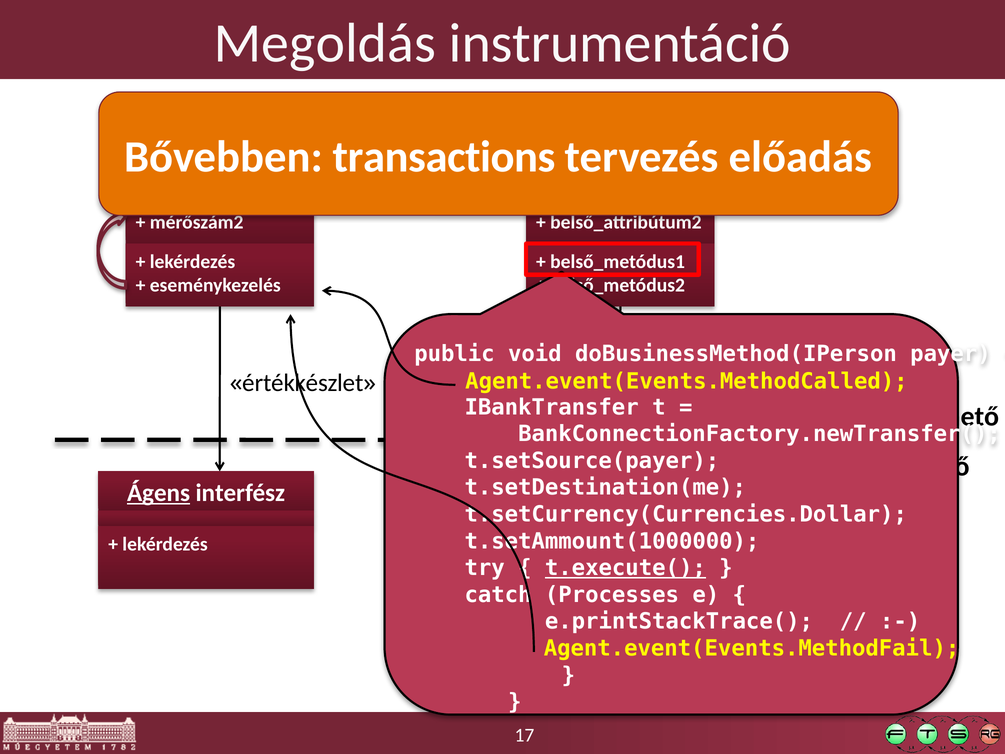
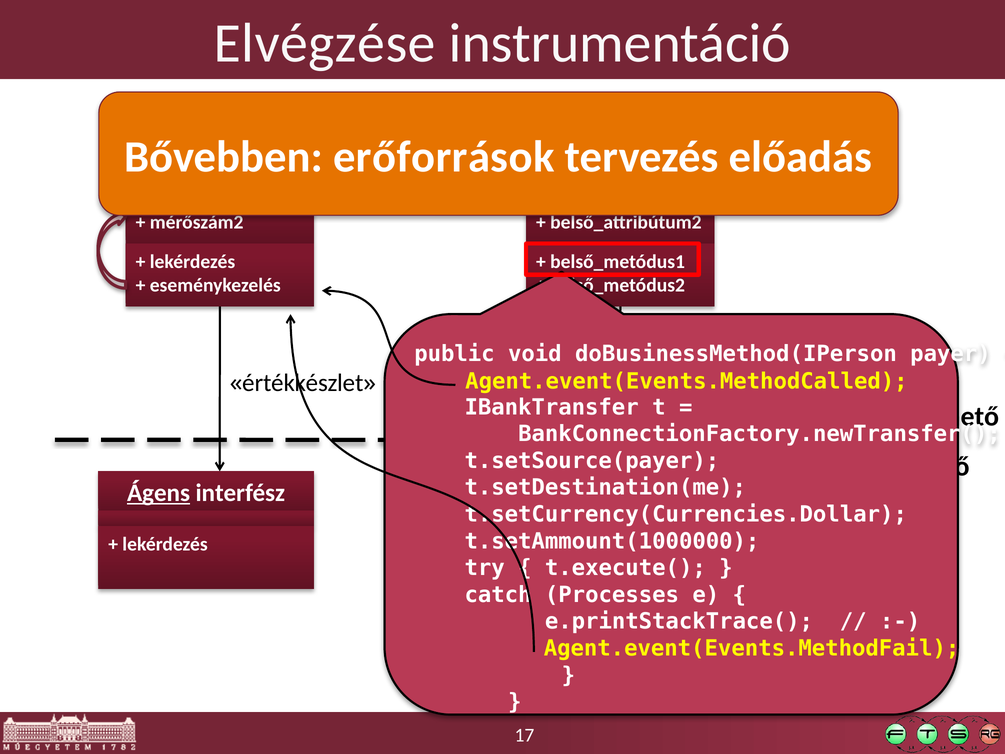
Megoldás: Megoldás -> Elvégzése
transactions: transactions -> erőforrások
t.execute( underline: present -> none
